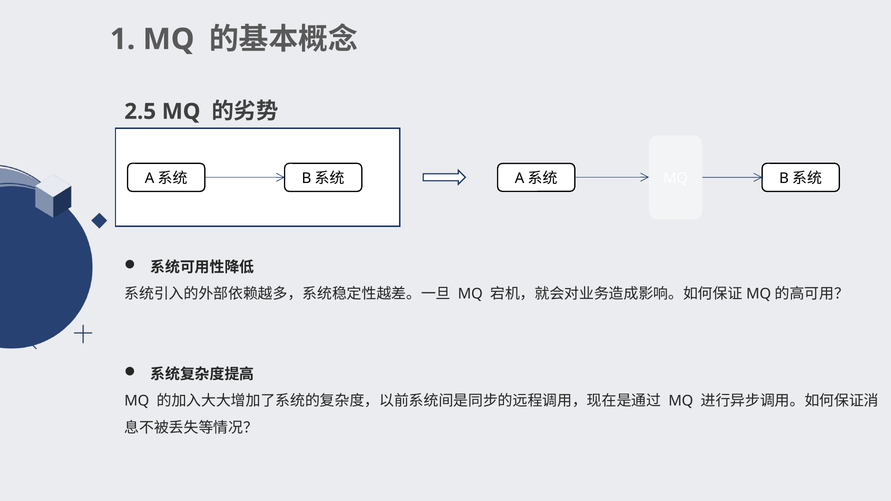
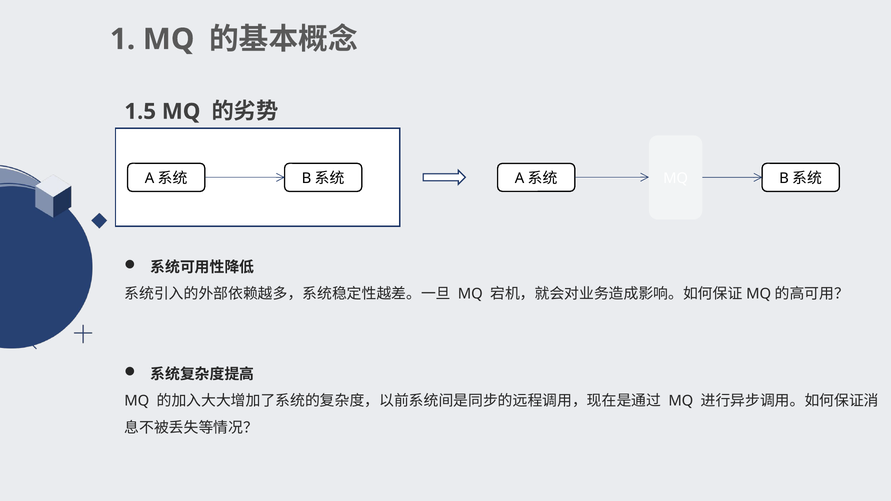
2.5: 2.5 -> 1.5
